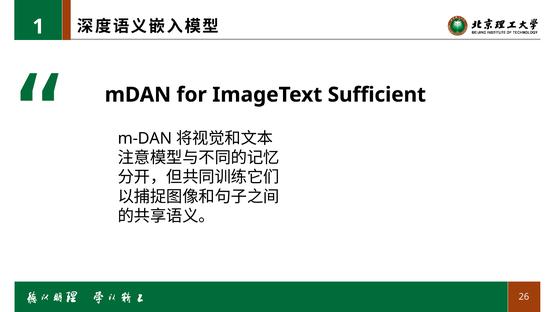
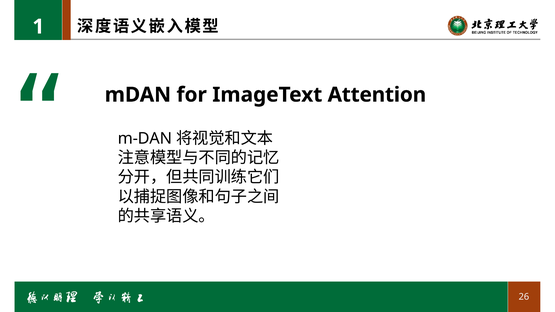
Sufficient: Sufficient -> Attention
